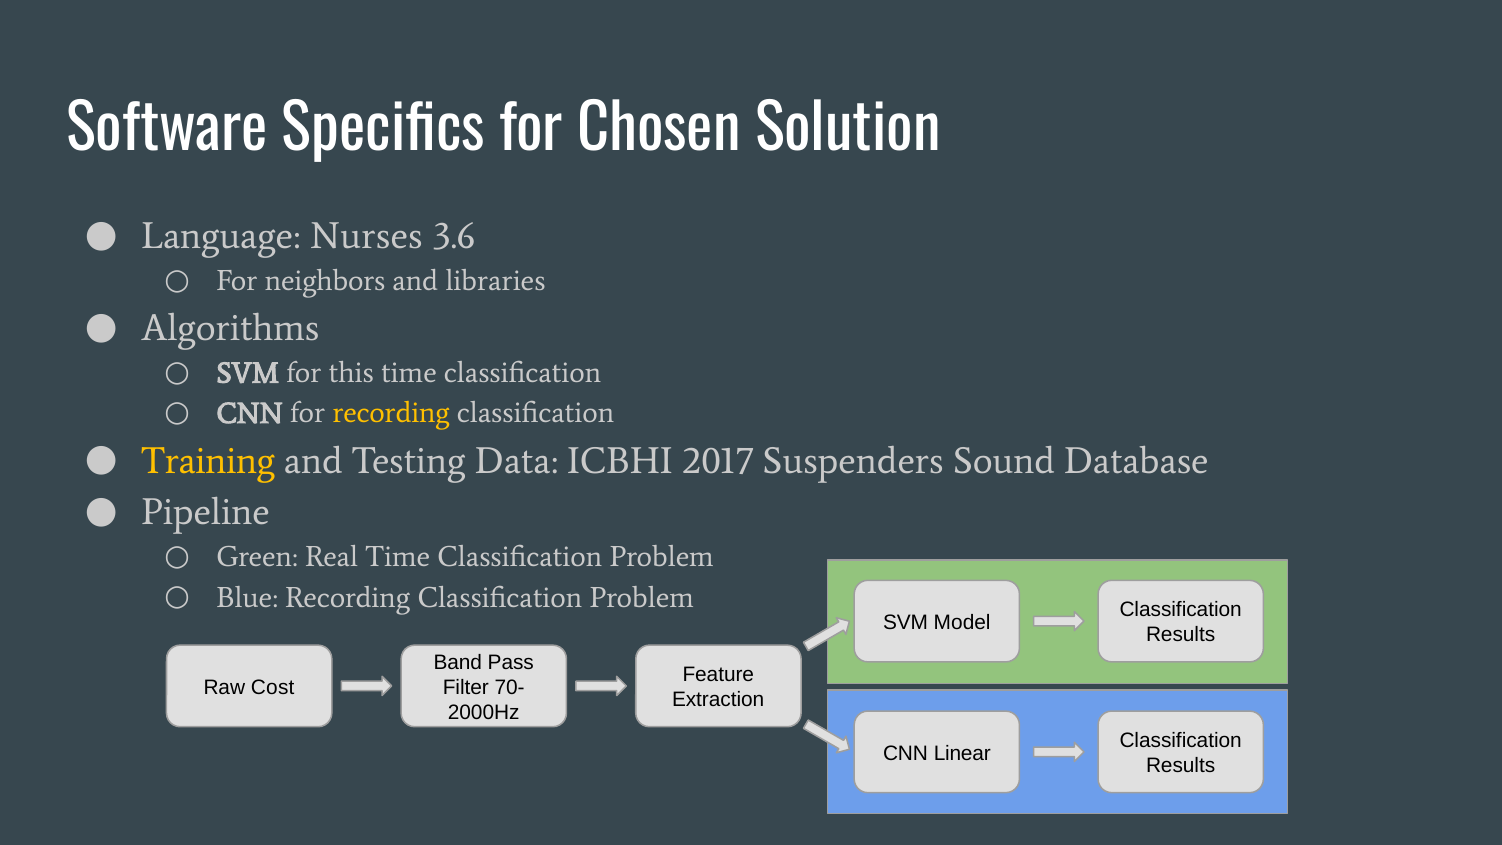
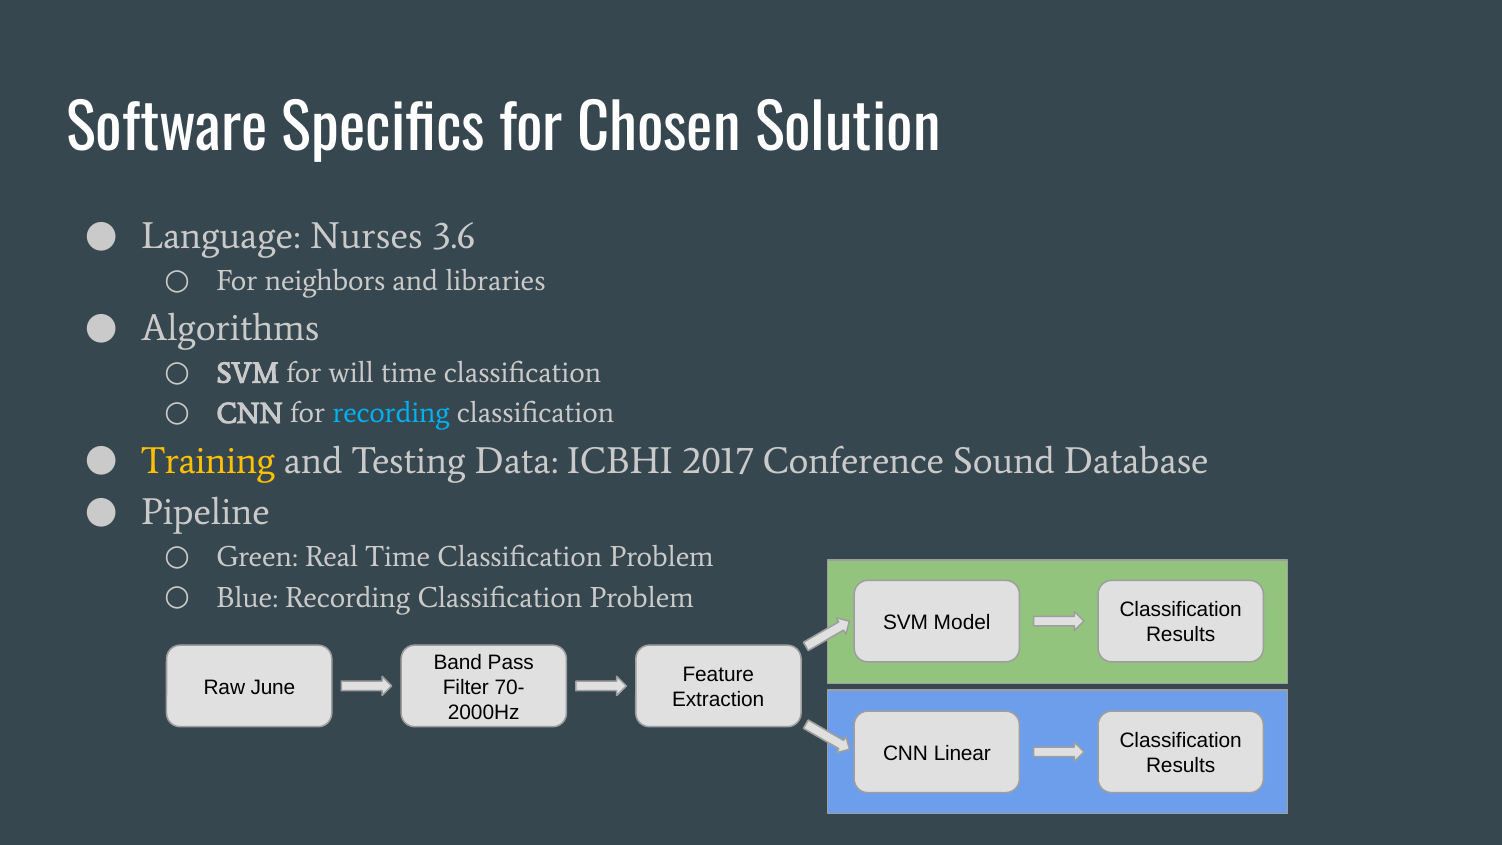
this: this -> will
recording at (391, 413) colour: yellow -> light blue
Suspenders: Suspenders -> Conference
Cost: Cost -> June
